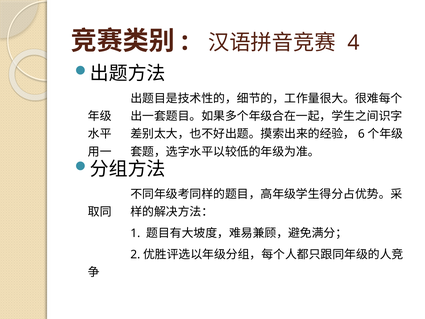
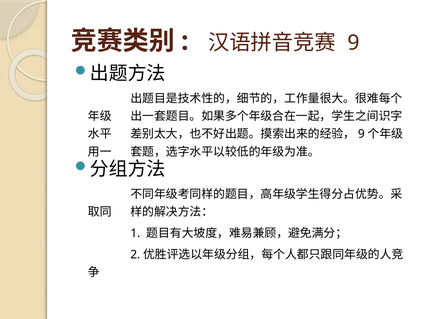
4 at (354, 43): 4 -> 9
6 at (361, 134): 6 -> 9
